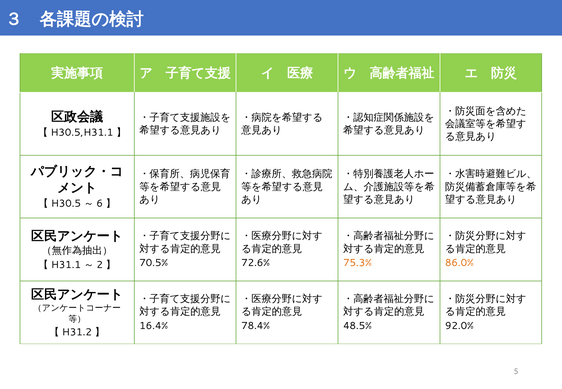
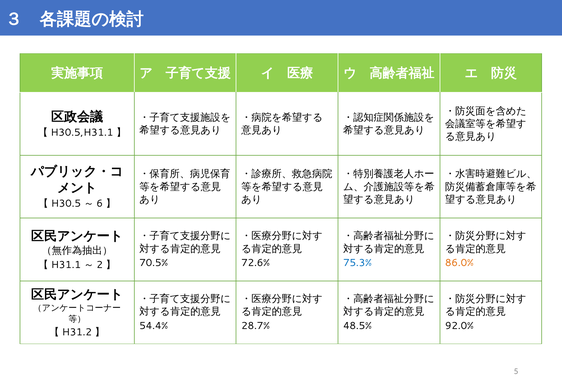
75.3% colour: orange -> blue
16.4%: 16.4% -> 54.4%
78.4%: 78.4% -> 28.7%
